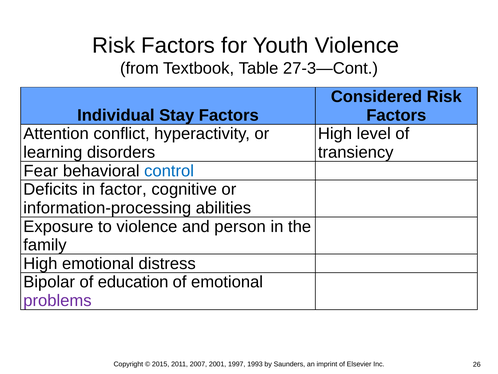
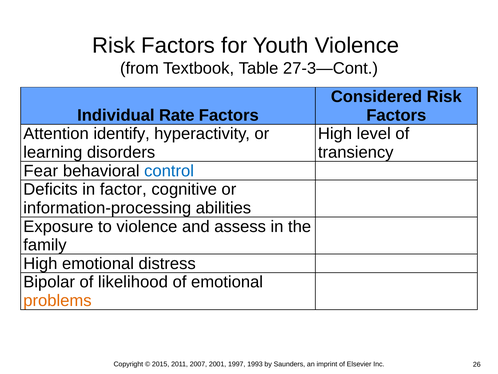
Stay: Stay -> Rate
conflict: conflict -> identify
person: person -> assess
education: education -> likelihood
problems colour: purple -> orange
